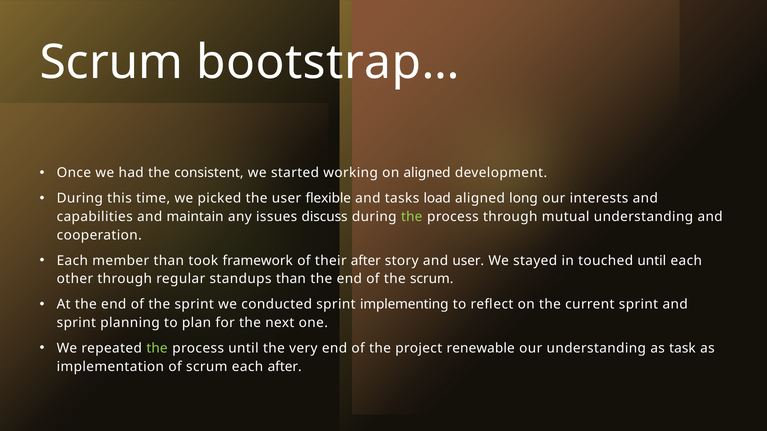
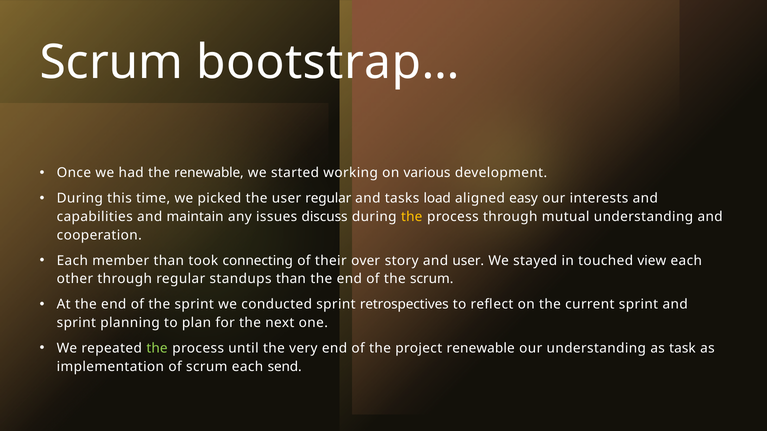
the consistent: consistent -> renewable
on aligned: aligned -> various
user flexible: flexible -> regular
long: long -> easy
the at (412, 217) colour: light green -> yellow
framework: framework -> connecting
their after: after -> over
touched until: until -> view
implementing: implementing -> retrospectives
each after: after -> send
